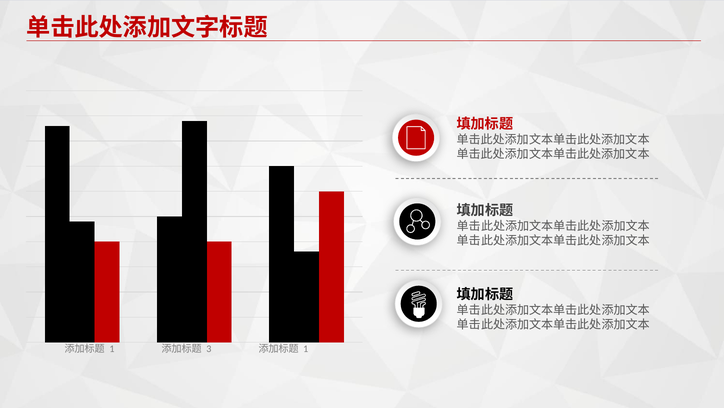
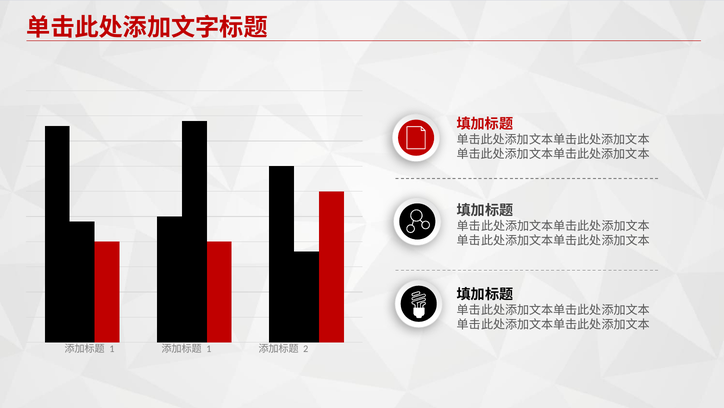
3 at (209, 348): 3 -> 1
1 at (306, 348): 1 -> 2
